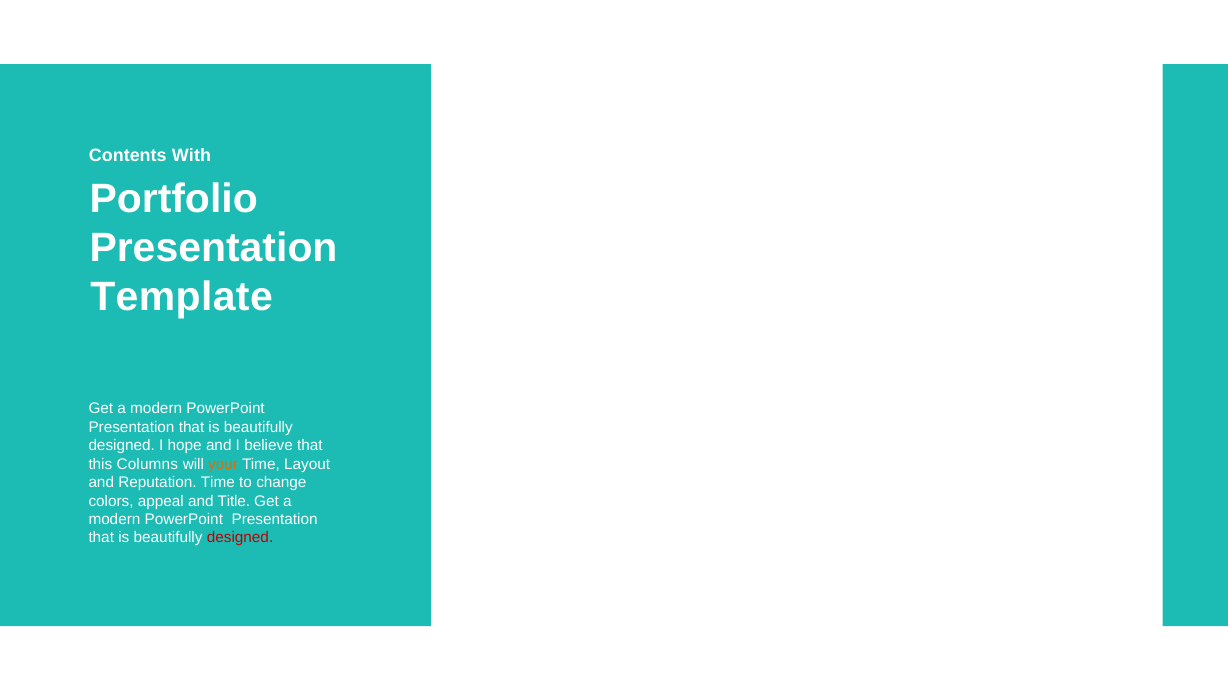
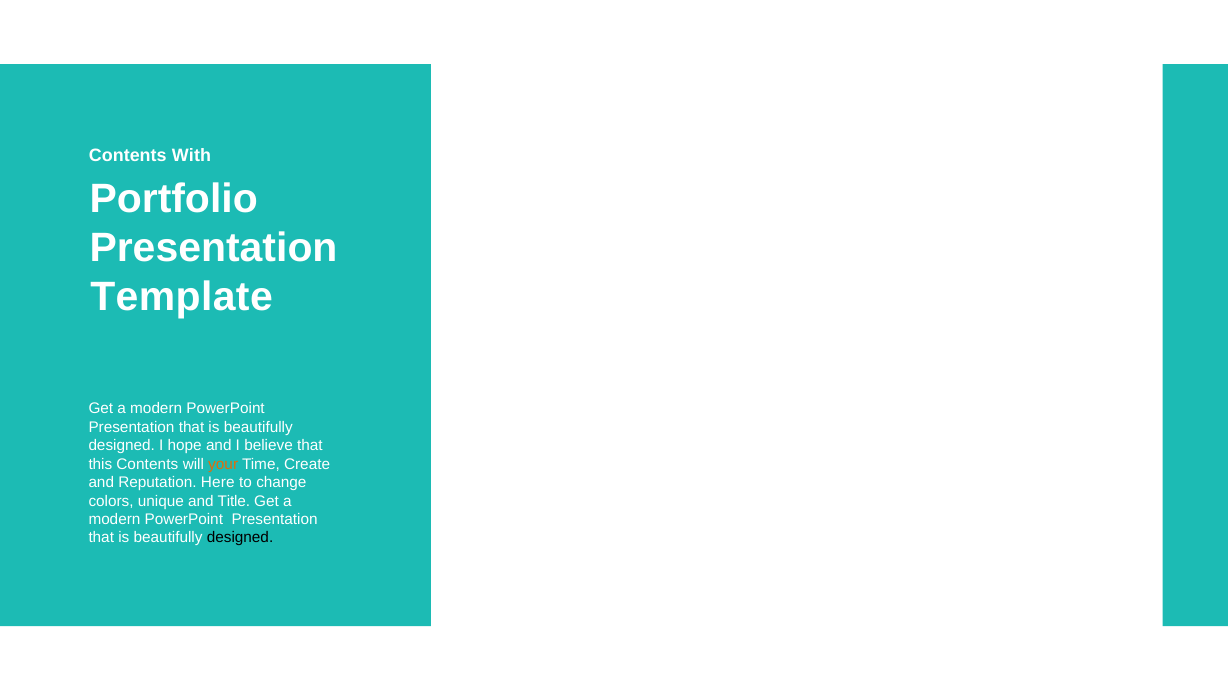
this Columns: Columns -> Contents
Layout: Layout -> Create
Reputation Time: Time -> Here
appeal: appeal -> unique
designed at (240, 538) colour: red -> black
